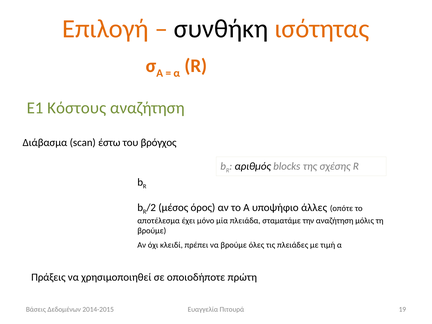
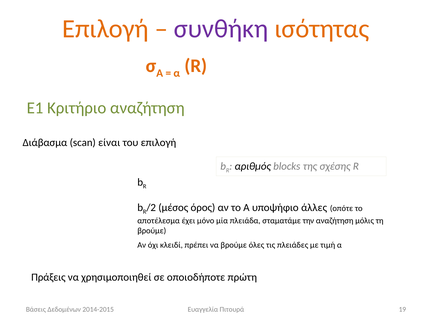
συνθήκη colour: black -> purple
Κόστους: Κόστους -> Κριτήριο
έστω: έστω -> είναι
του βρόγχος: βρόγχος -> επιλογή
